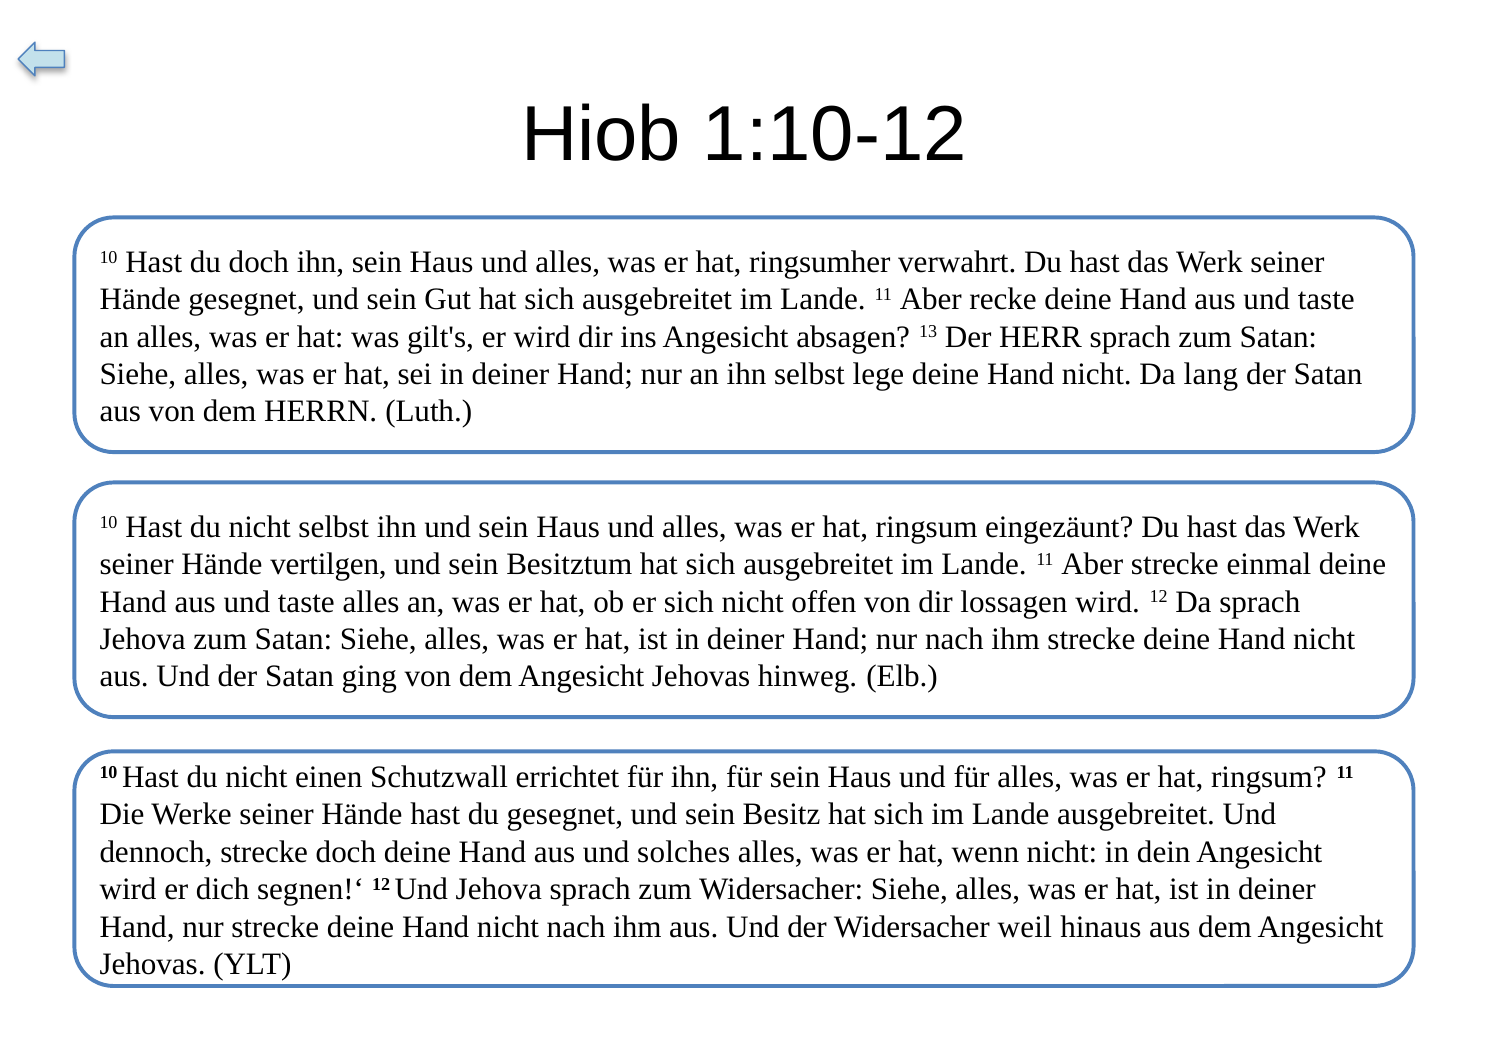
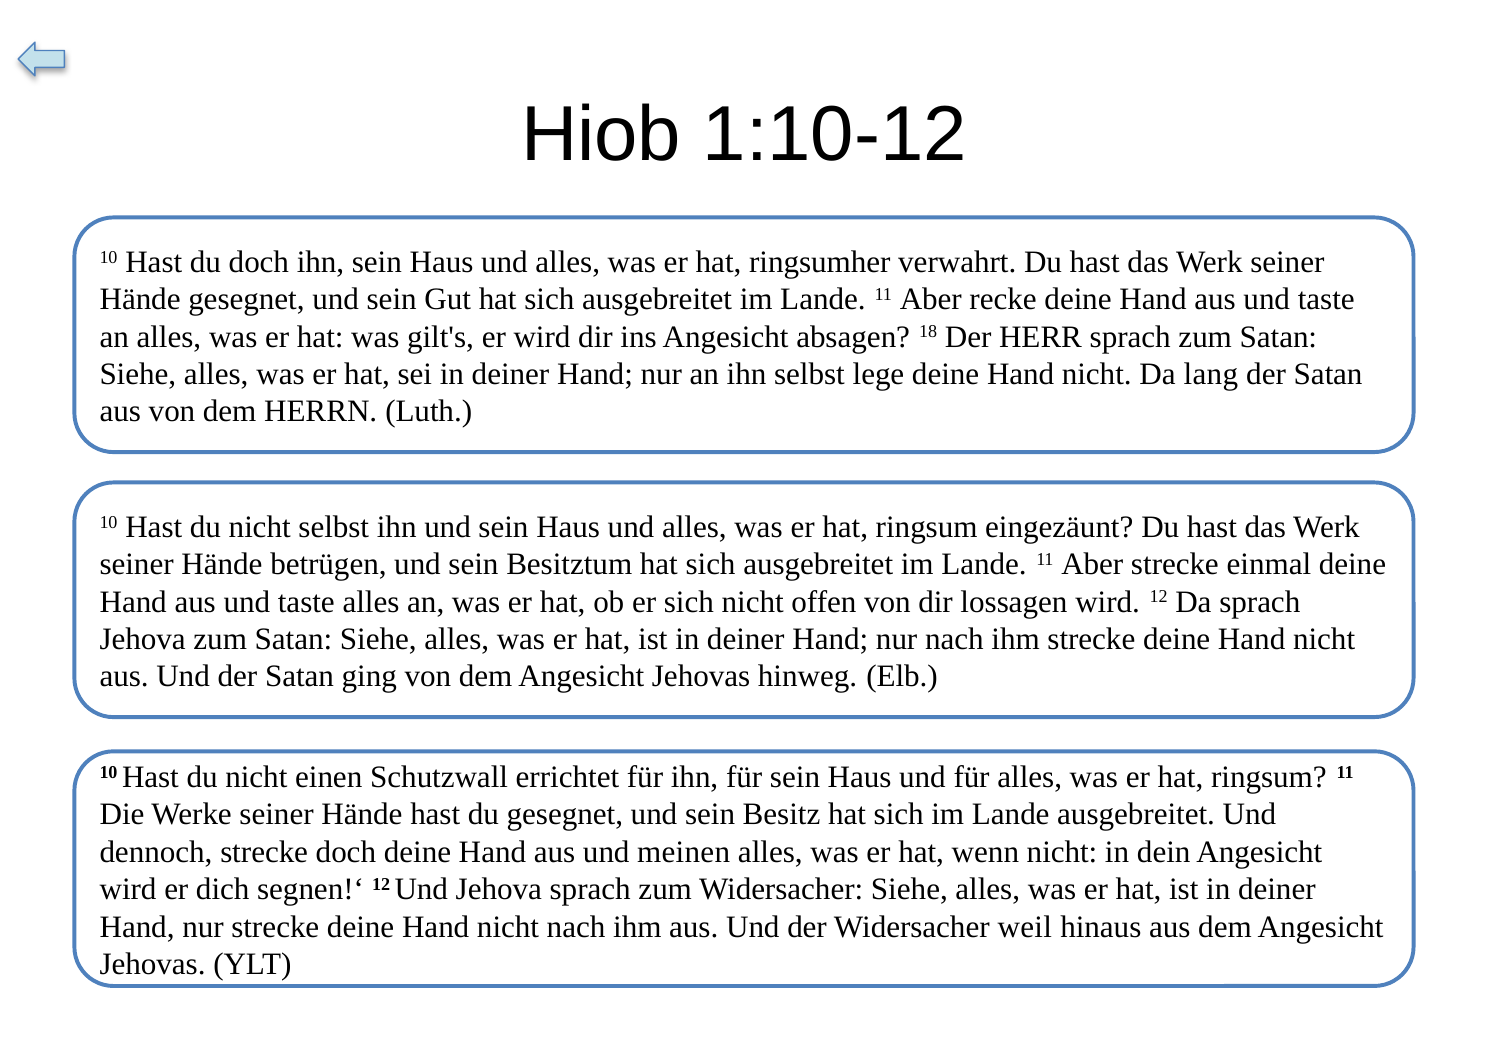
13: 13 -> 18
vertilgen: vertilgen -> betrügen
solches: solches -> meinen
